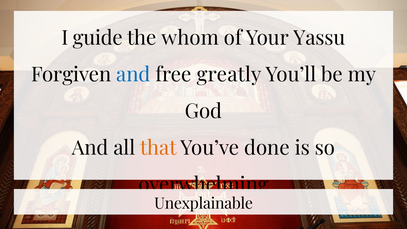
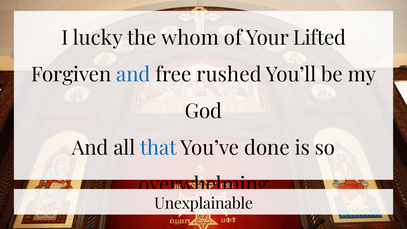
guide: guide -> lucky
Yassu: Yassu -> Lifted
greatly: greatly -> rushed
that colour: orange -> blue
